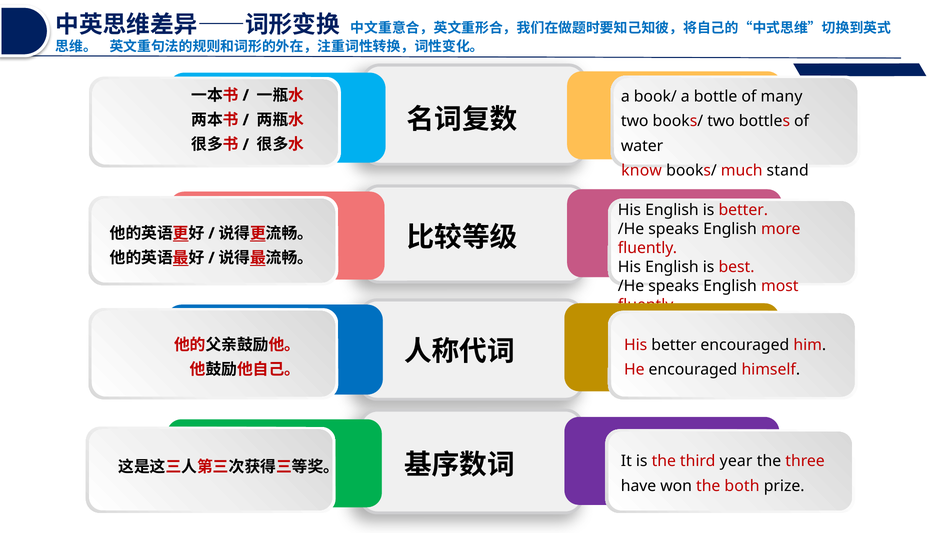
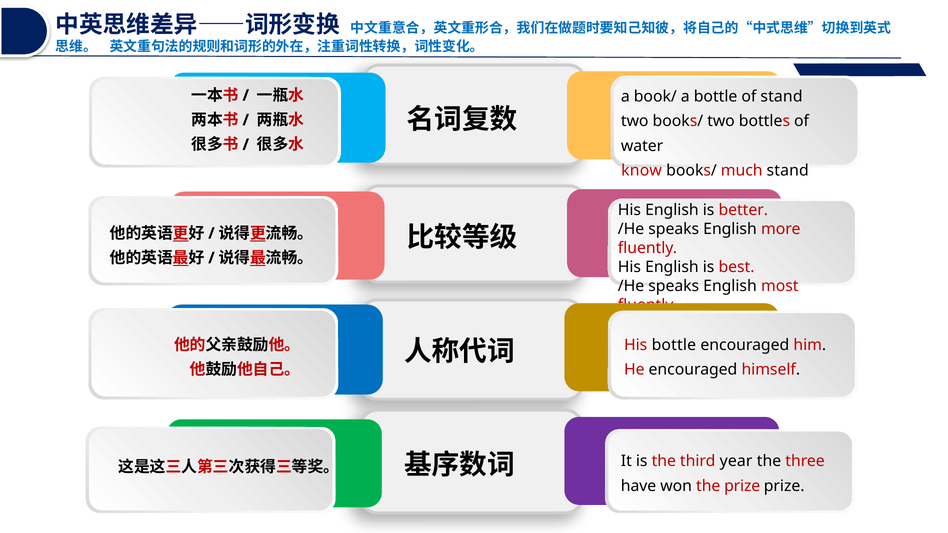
of many: many -> stand
His better: better -> bottle
the both: both -> prize
